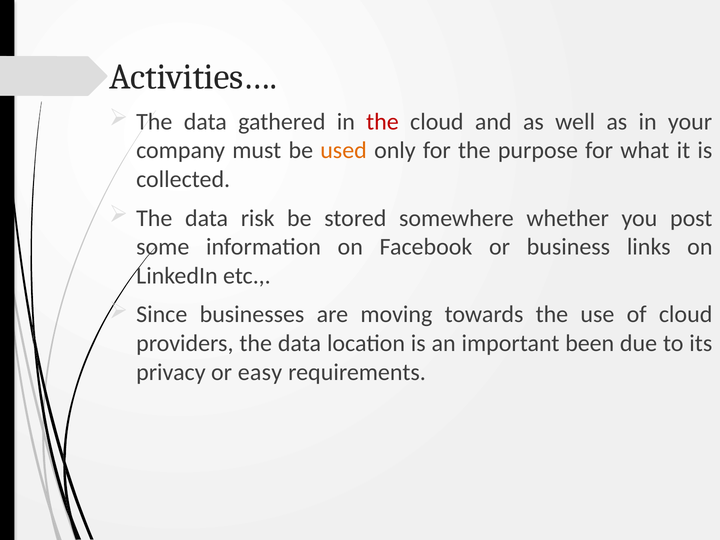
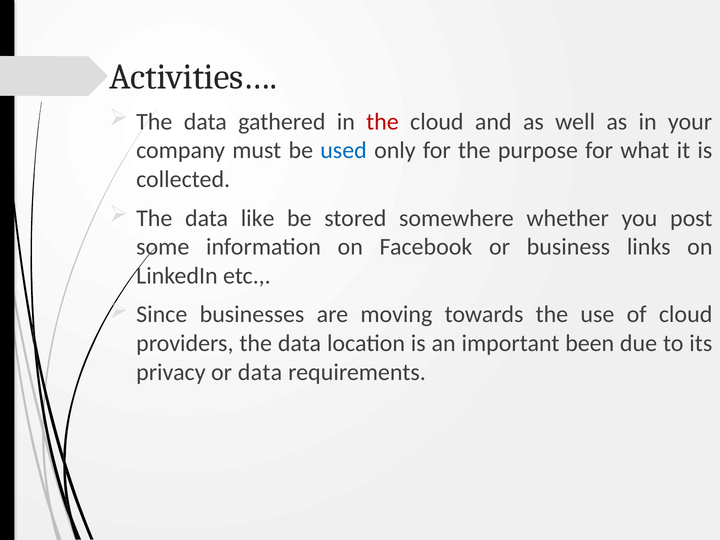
used colour: orange -> blue
risk: risk -> like
or easy: easy -> data
